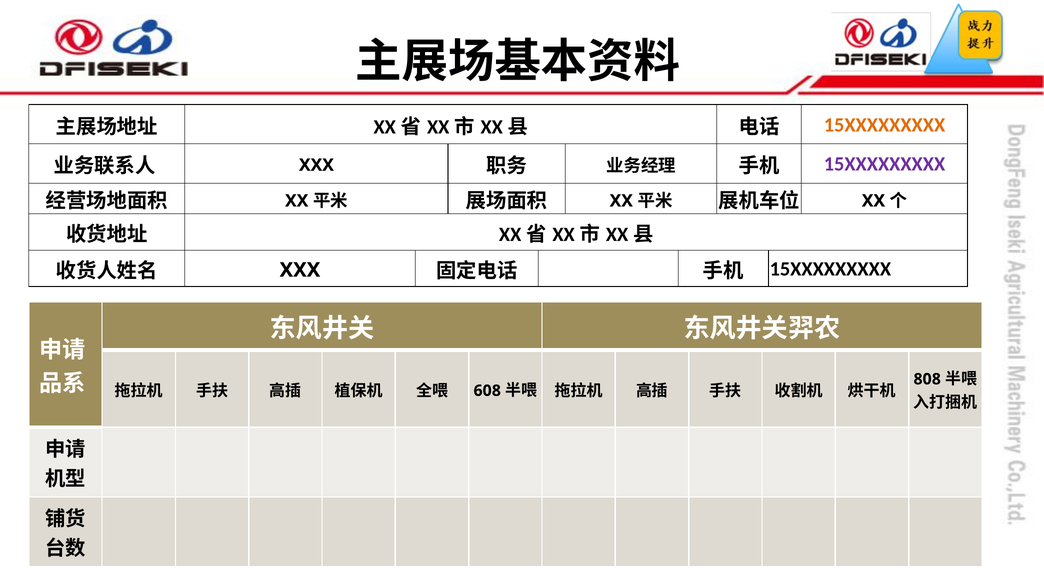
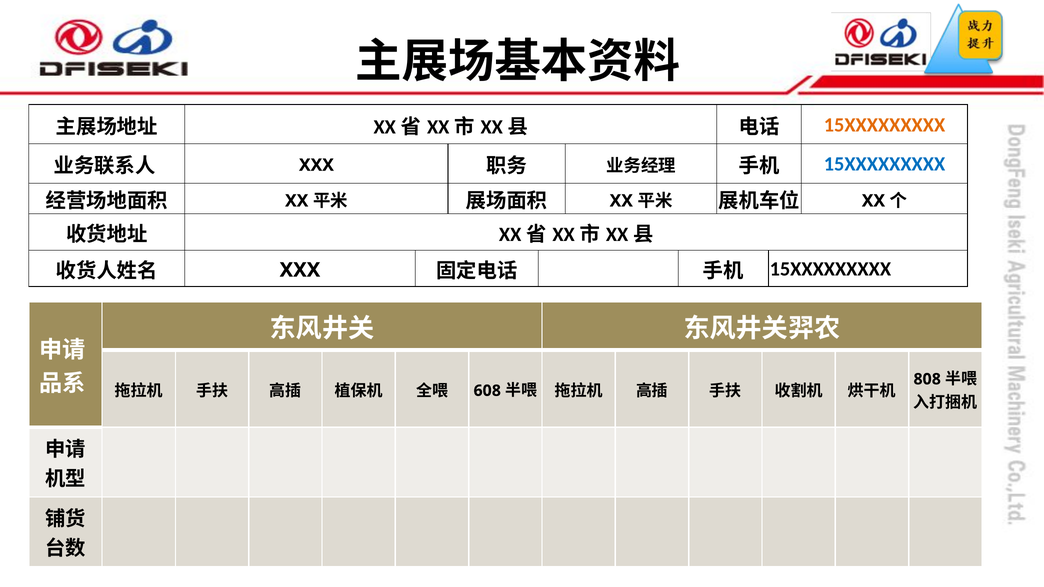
15XXXXXXXXX at (884, 164) colour: purple -> blue
